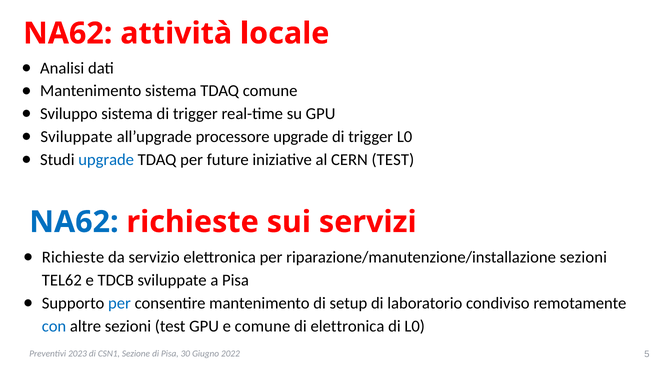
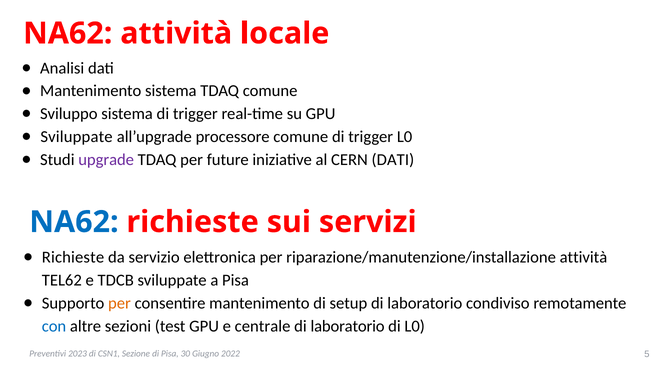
processore upgrade: upgrade -> comune
upgrade at (106, 160) colour: blue -> purple
CERN TEST: TEST -> DATI
riparazione/manutenzione/installazione sezioni: sezioni -> attività
per at (119, 303) colour: blue -> orange
e comune: comune -> centrale
elettronica at (347, 326): elettronica -> laboratorio
